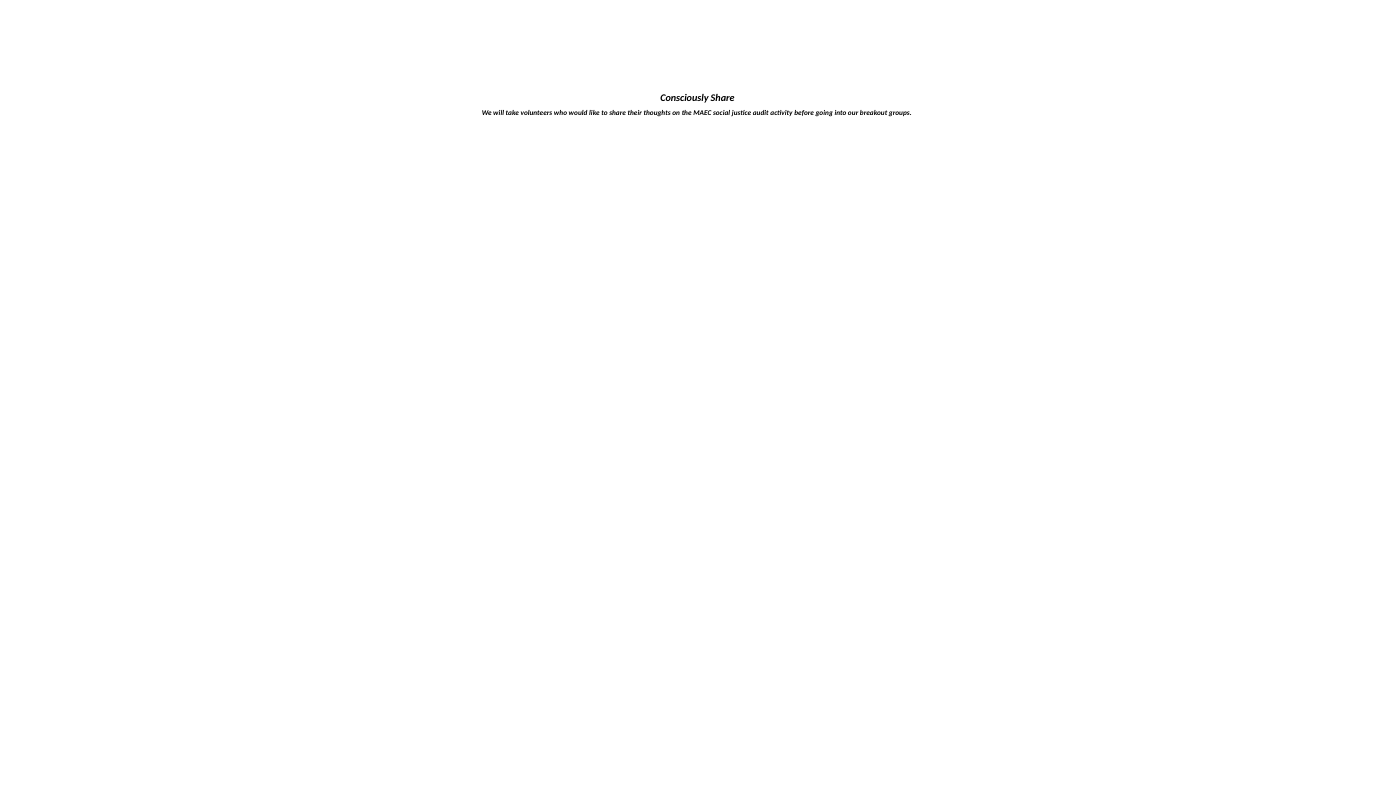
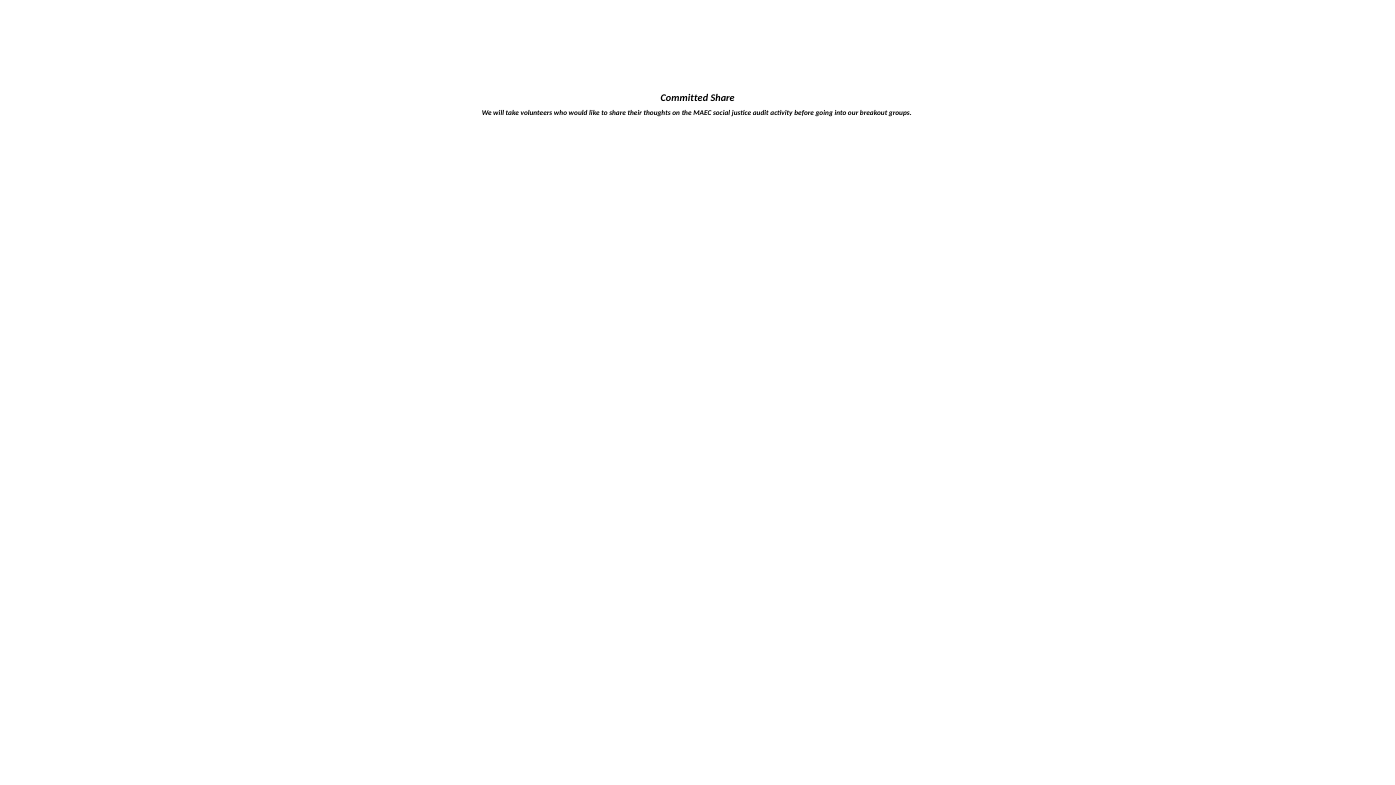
Consciously: Consciously -> Committed
